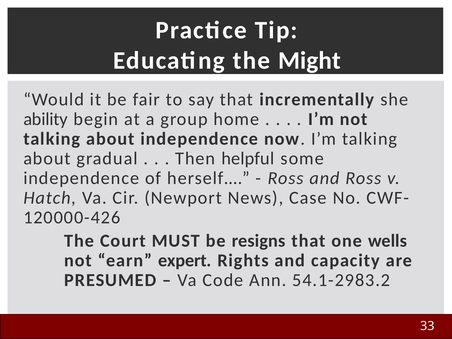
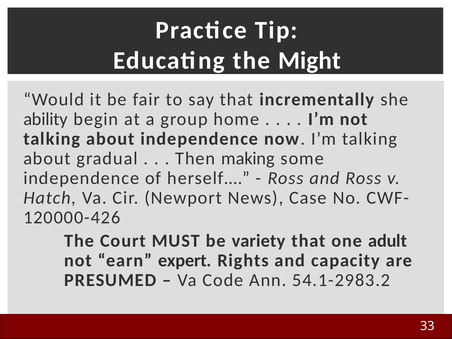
helpful: helpful -> making
resigns: resigns -> variety
wells: wells -> adult
